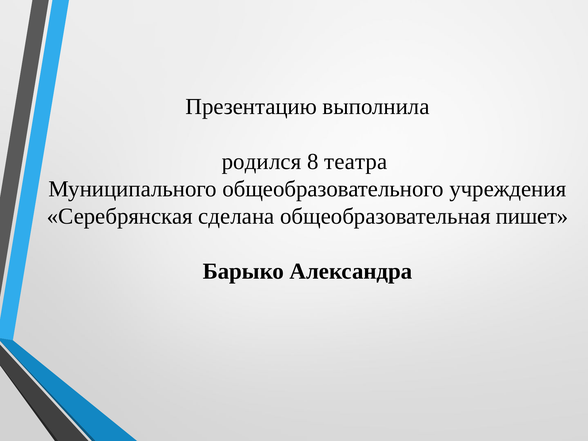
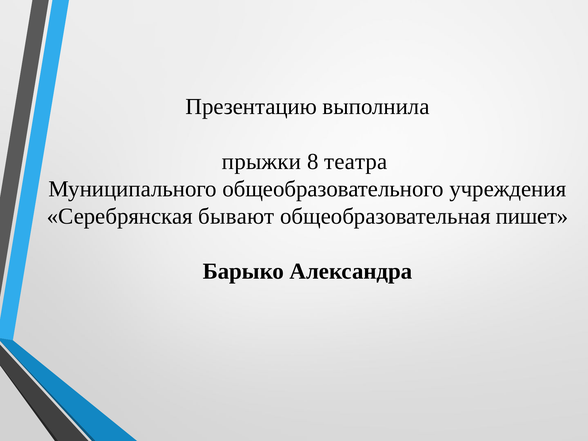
родился: родился -> прыжки
сделана: сделана -> бывают
